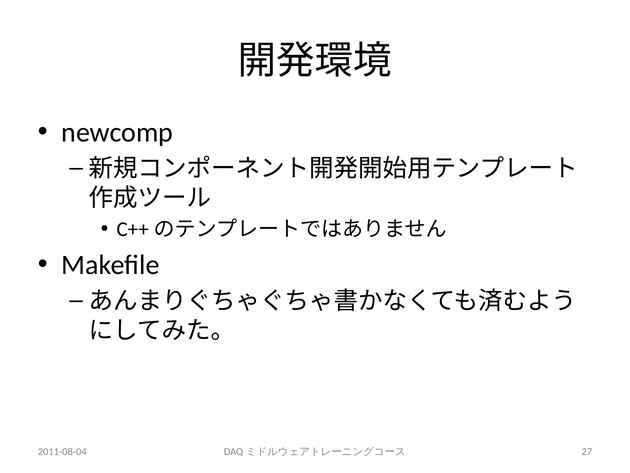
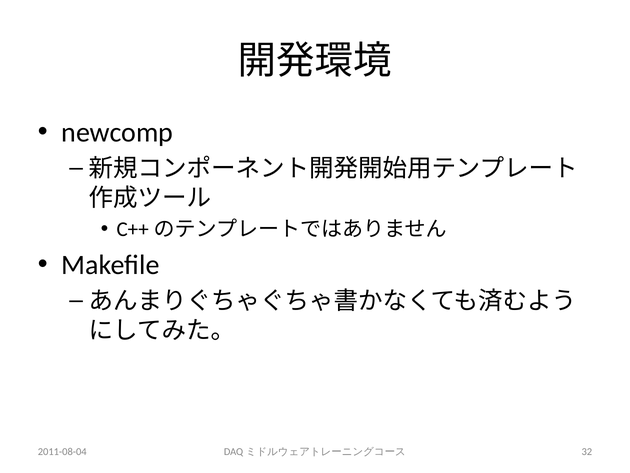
27: 27 -> 32
